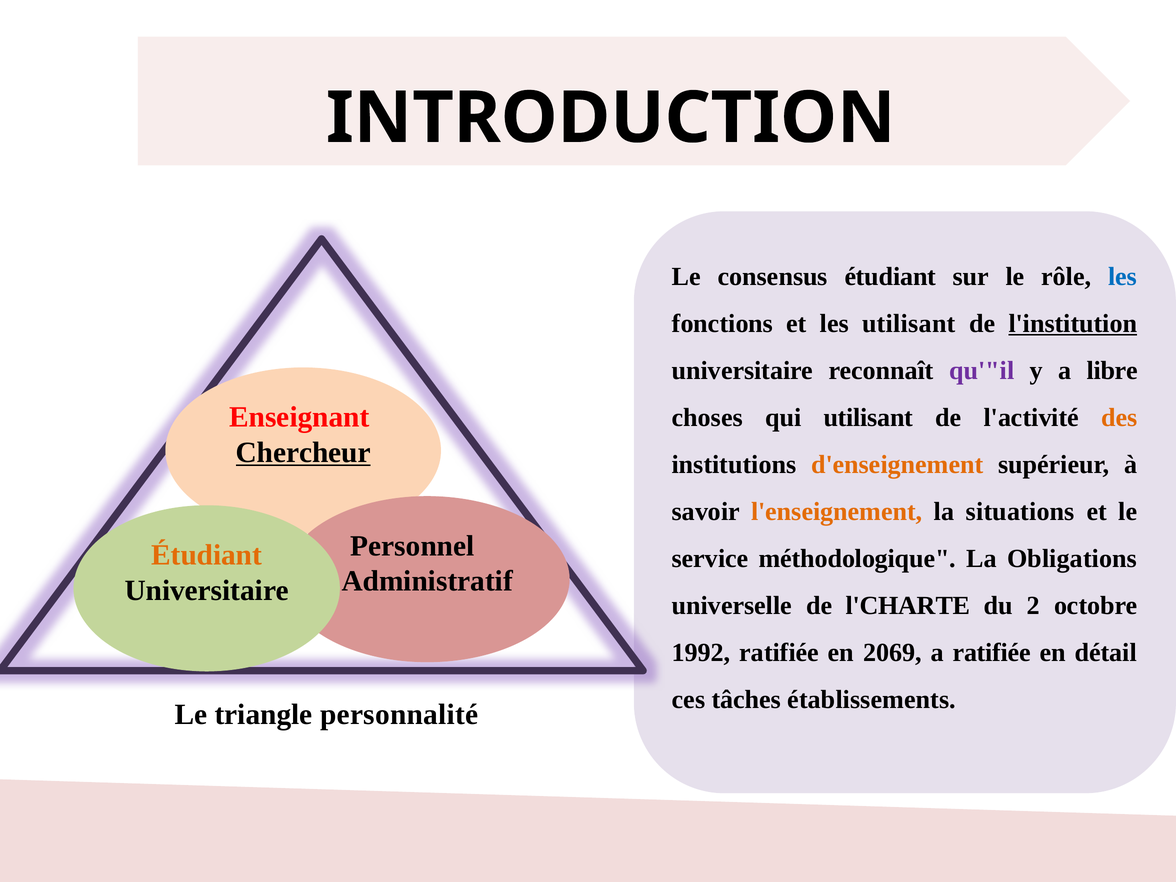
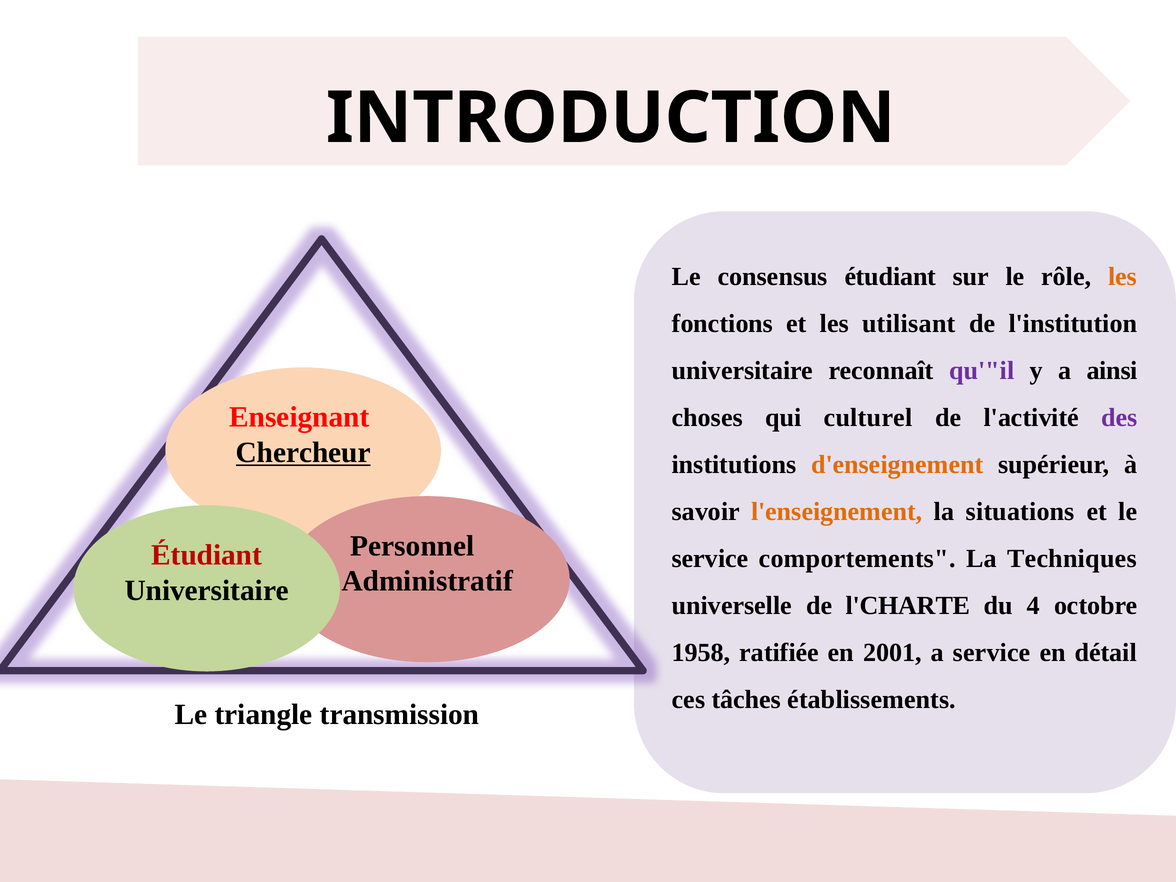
les at (1123, 277) colour: blue -> orange
l'institution underline: present -> none
libre: libre -> ainsi
qui utilisant: utilisant -> culturel
des colour: orange -> purple
Étudiant at (207, 555) colour: orange -> red
méthodologique: méthodologique -> comportements
Obligations: Obligations -> Techniques
2: 2 -> 4
1992: 1992 -> 1958
2069: 2069 -> 2001
a ratifiée: ratifiée -> service
personnalité: personnalité -> transmission
